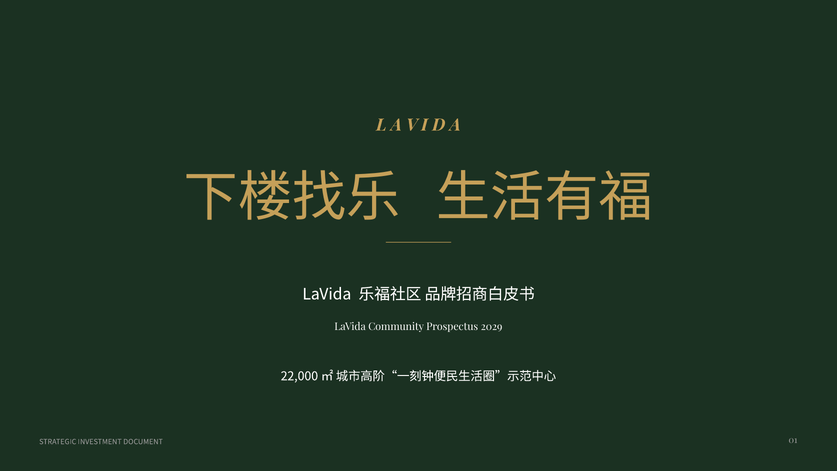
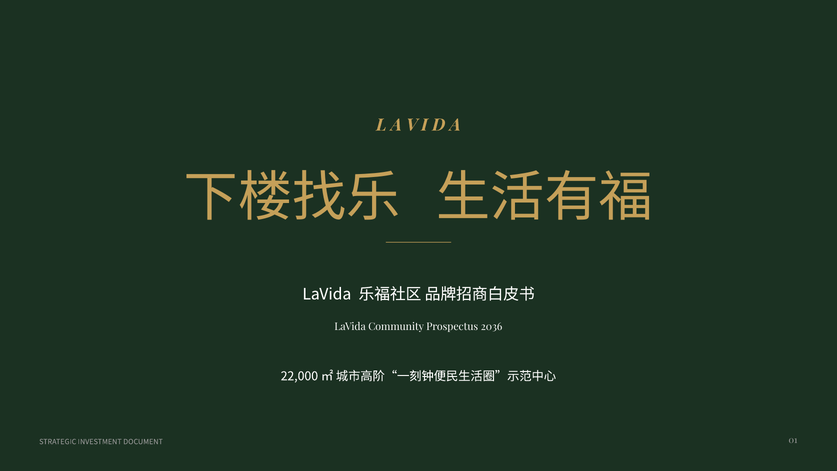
2029: 2029 -> 2036
